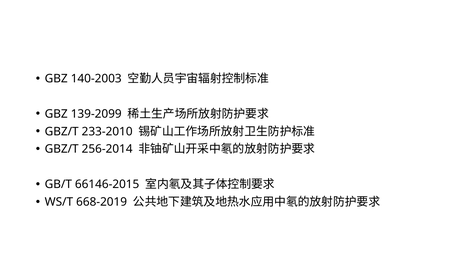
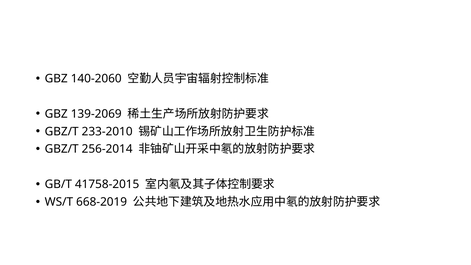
140-2003: 140-2003 -> 140-2060
139-2099: 139-2099 -> 139-2069
66146-2015: 66146-2015 -> 41758-2015
